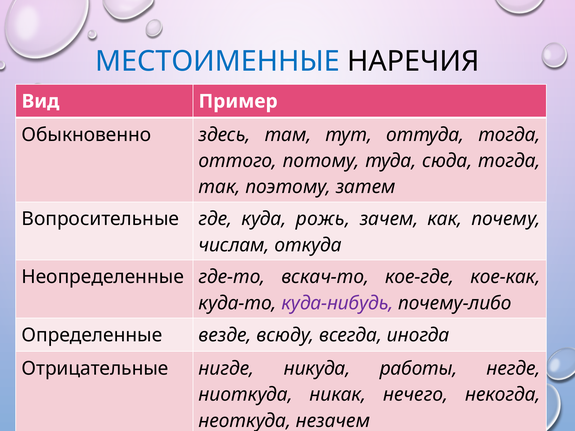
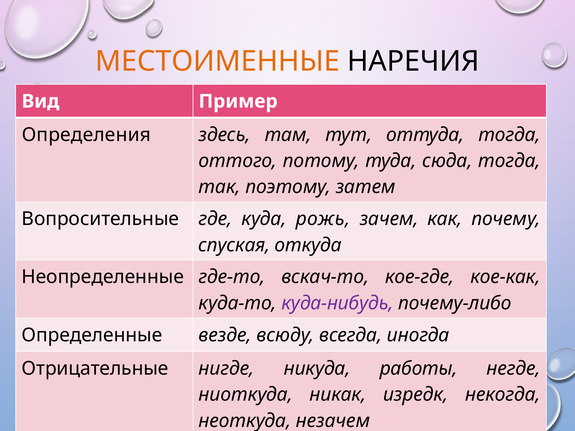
МЕСТОИМЕННЫЕ colour: blue -> orange
Обыкновенно: Обыкновенно -> Определения
числам: числам -> спуская
нечего: нечего -> изредк
